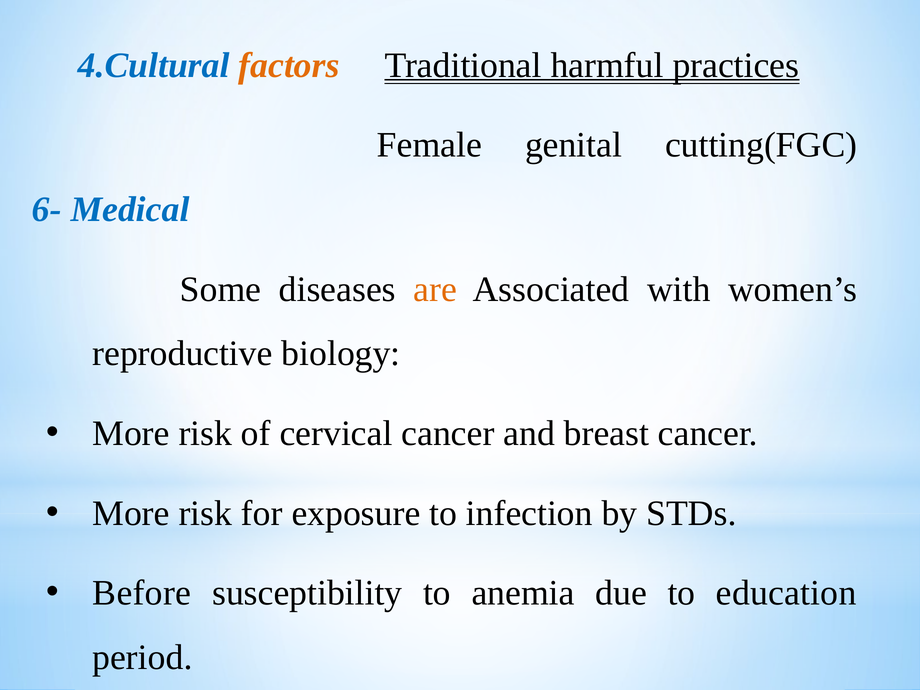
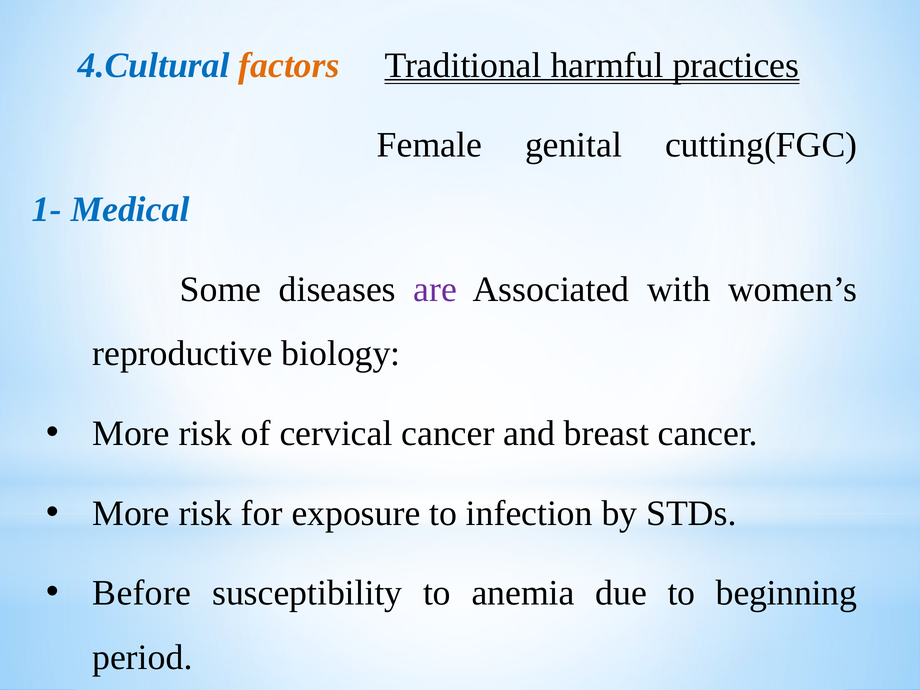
6-: 6- -> 1-
are colour: orange -> purple
education: education -> beginning
